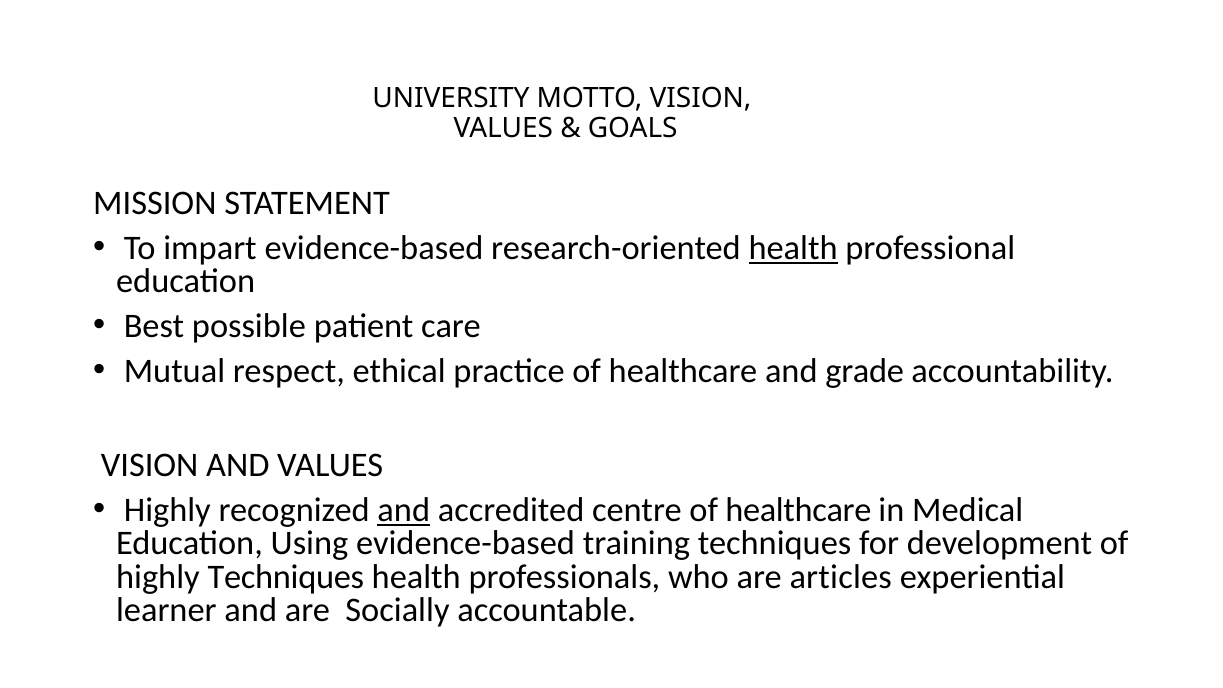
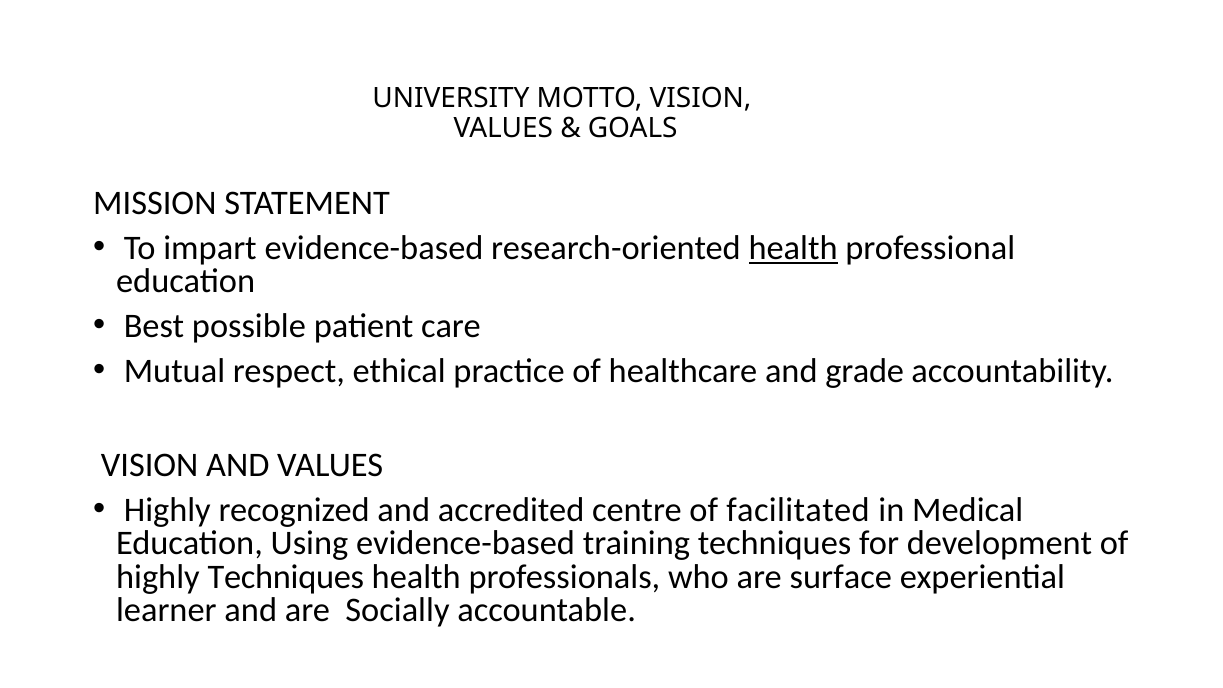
and at (404, 510) underline: present -> none
centre of healthcare: healthcare -> facilitated
articles: articles -> surface
